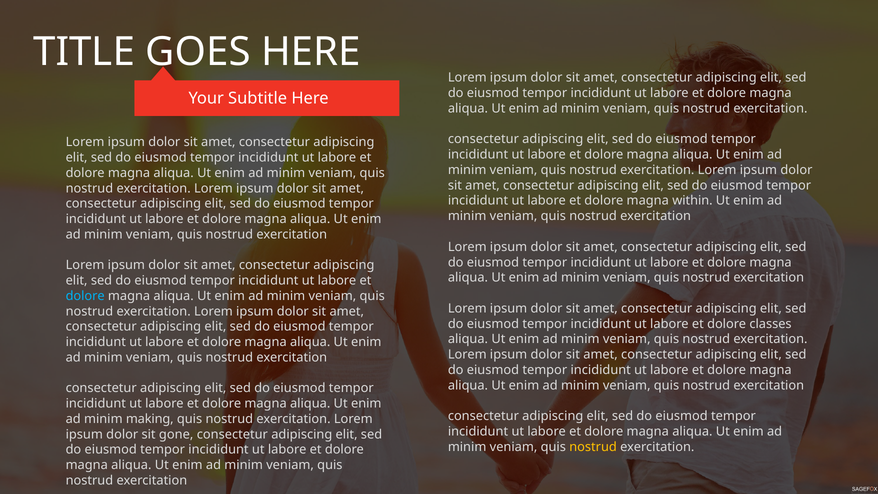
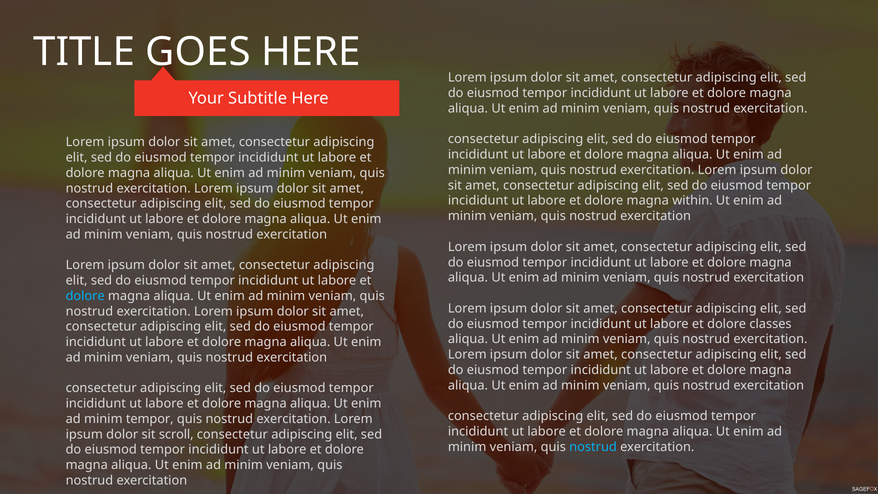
minim making: making -> tempor
gone: gone -> scroll
nostrud at (593, 447) colour: yellow -> light blue
